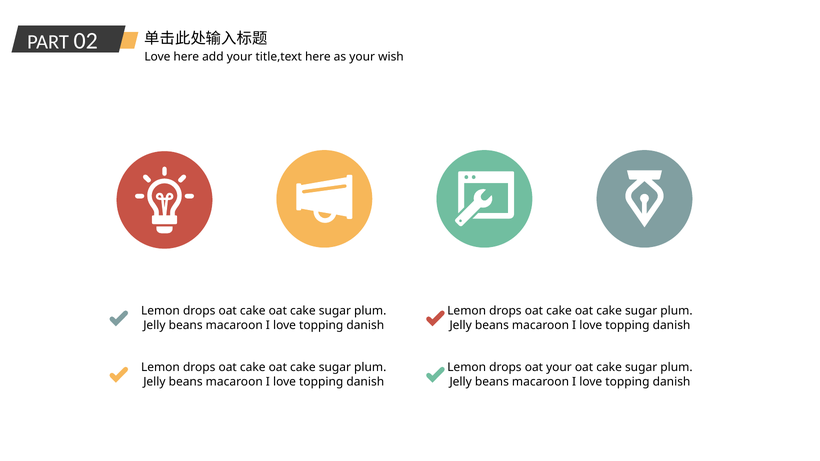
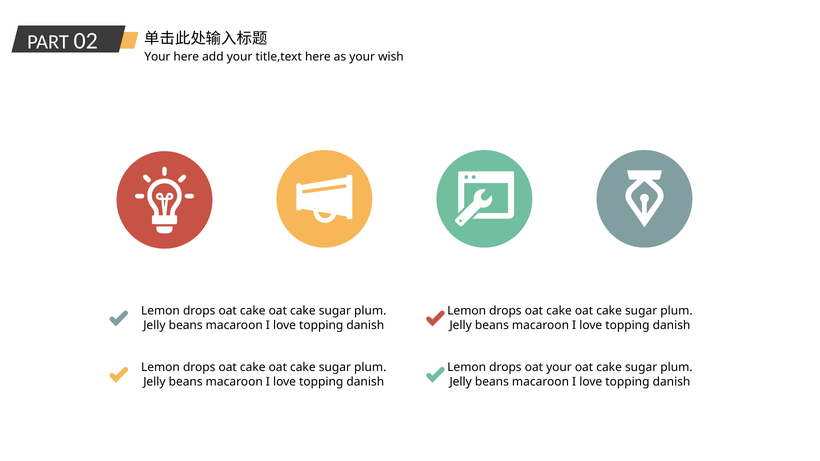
Love at (157, 57): Love -> Your
